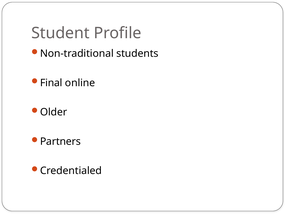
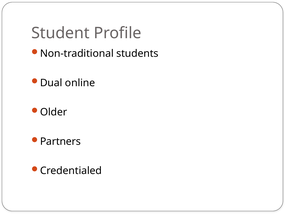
Final: Final -> Dual
